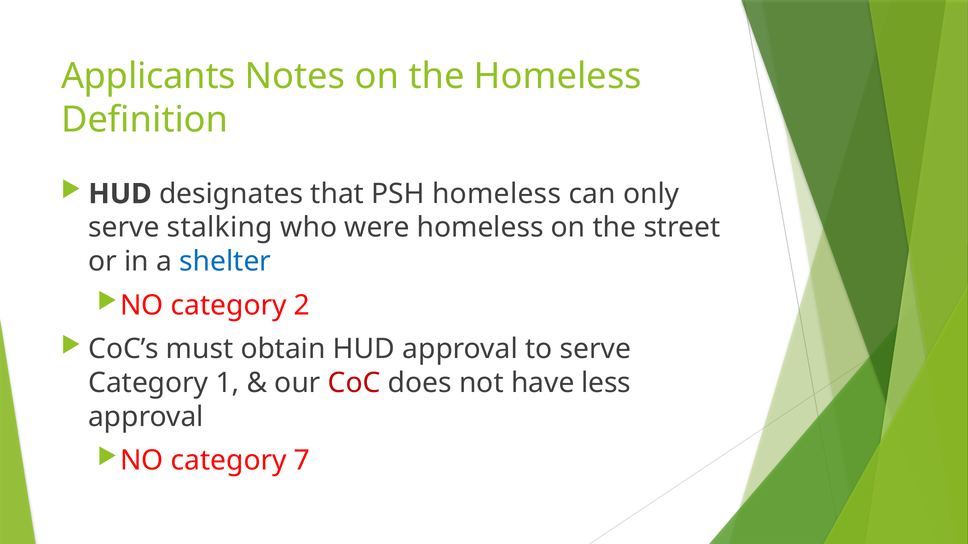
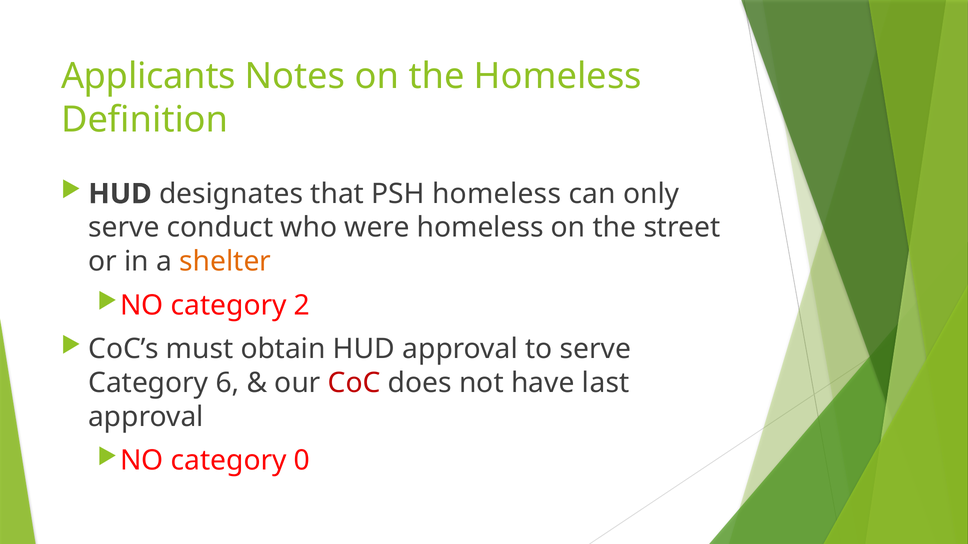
stalking: stalking -> conduct
shelter colour: blue -> orange
1: 1 -> 6
less: less -> last
7: 7 -> 0
